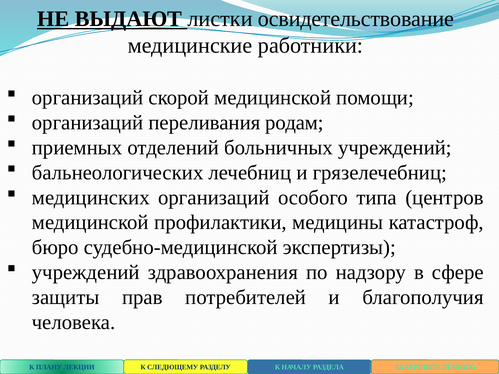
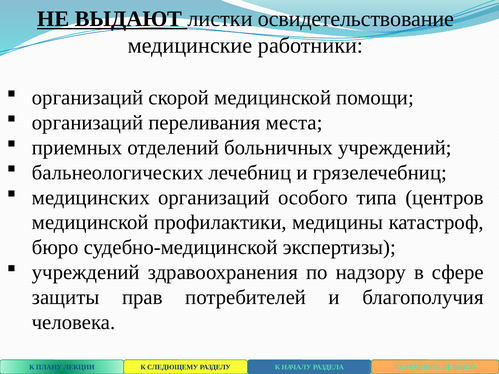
родам: родам -> места
